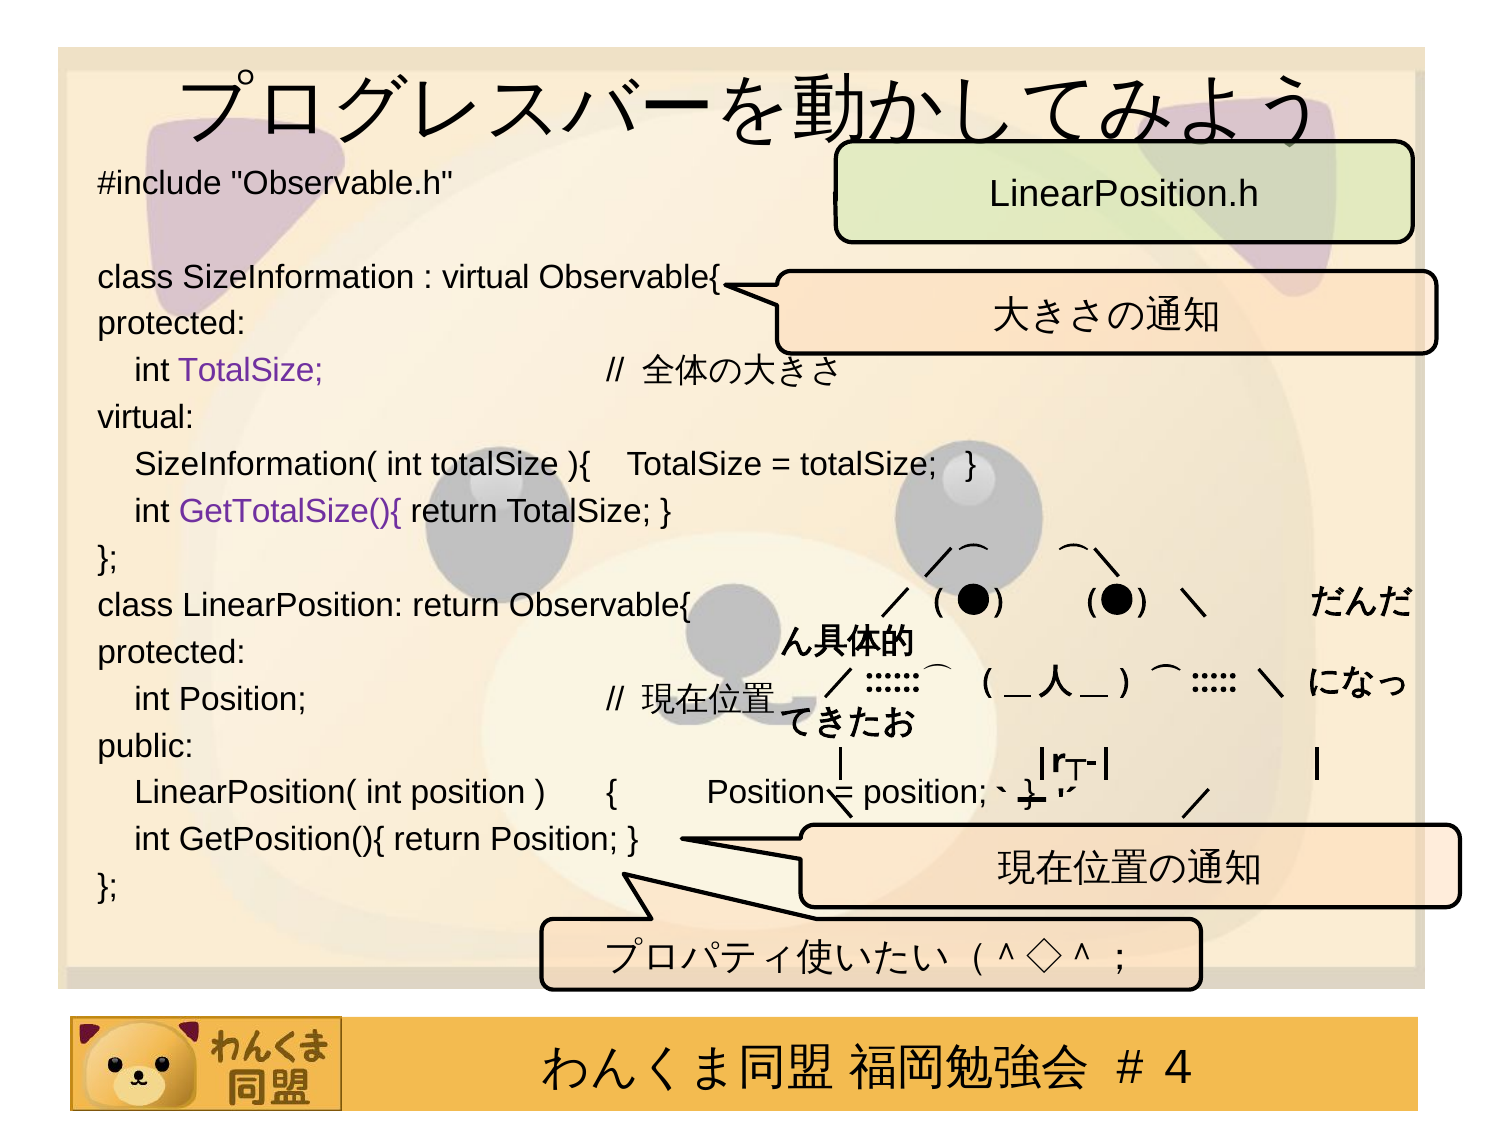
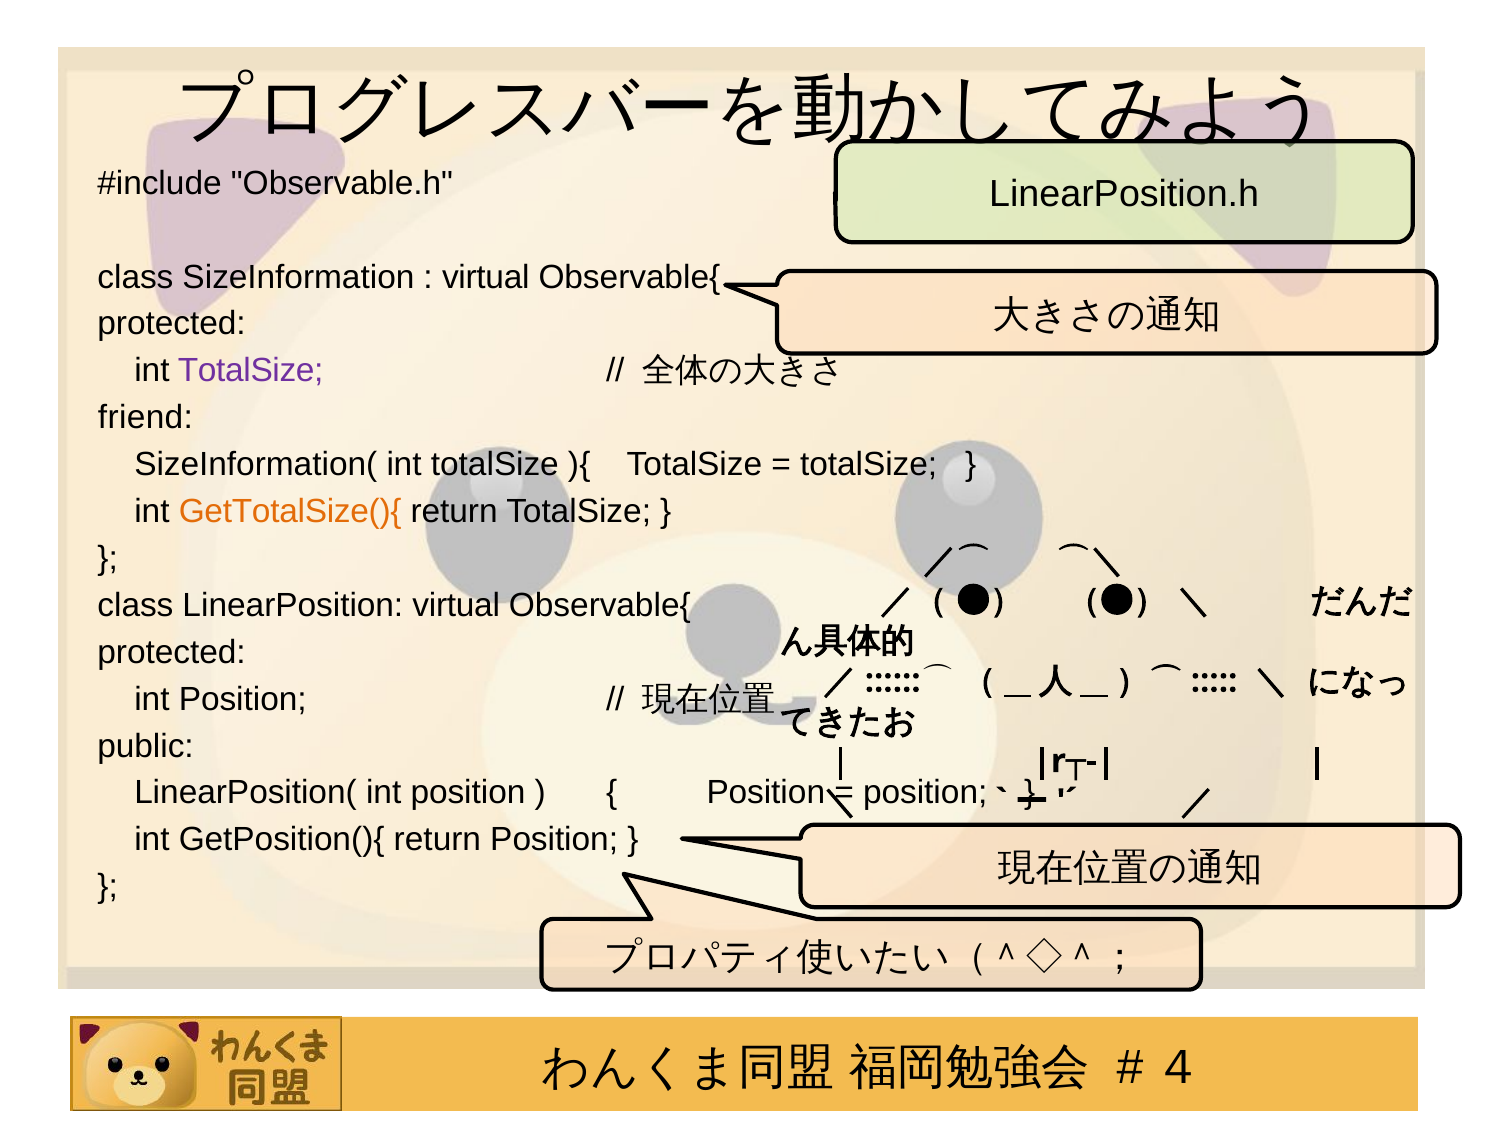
virtual at (146, 417): virtual -> friend
GetTotalSize(){ colour: purple -> orange
LinearPosition return: return -> virtual
